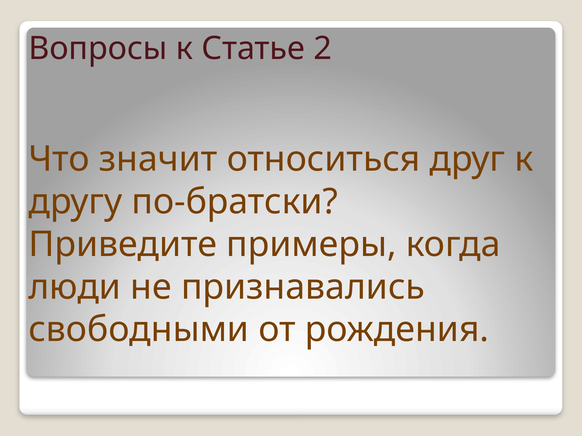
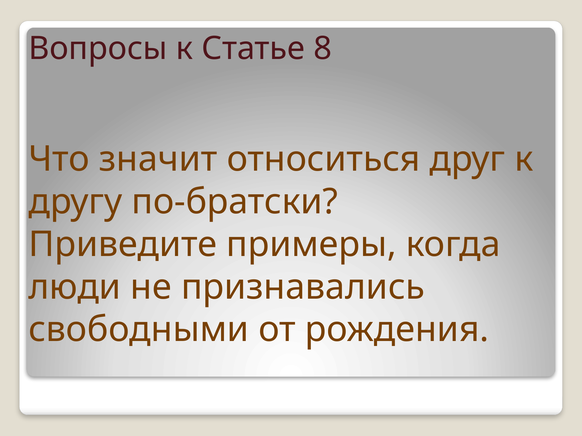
2: 2 -> 8
